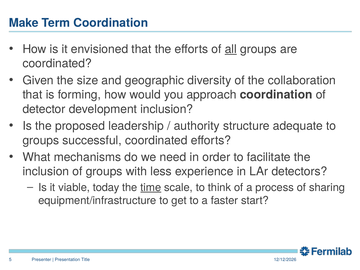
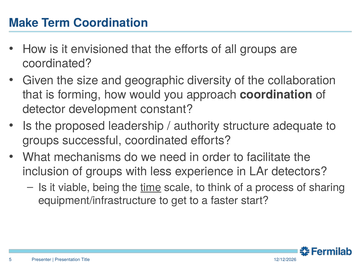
all underline: present -> none
development inclusion: inclusion -> constant
today: today -> being
